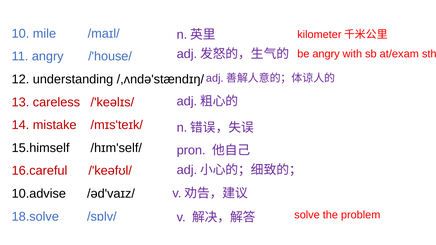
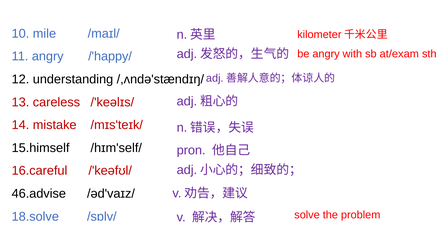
/'house/: /'house/ -> /'happy/
10.advise: 10.advise -> 46.advise
